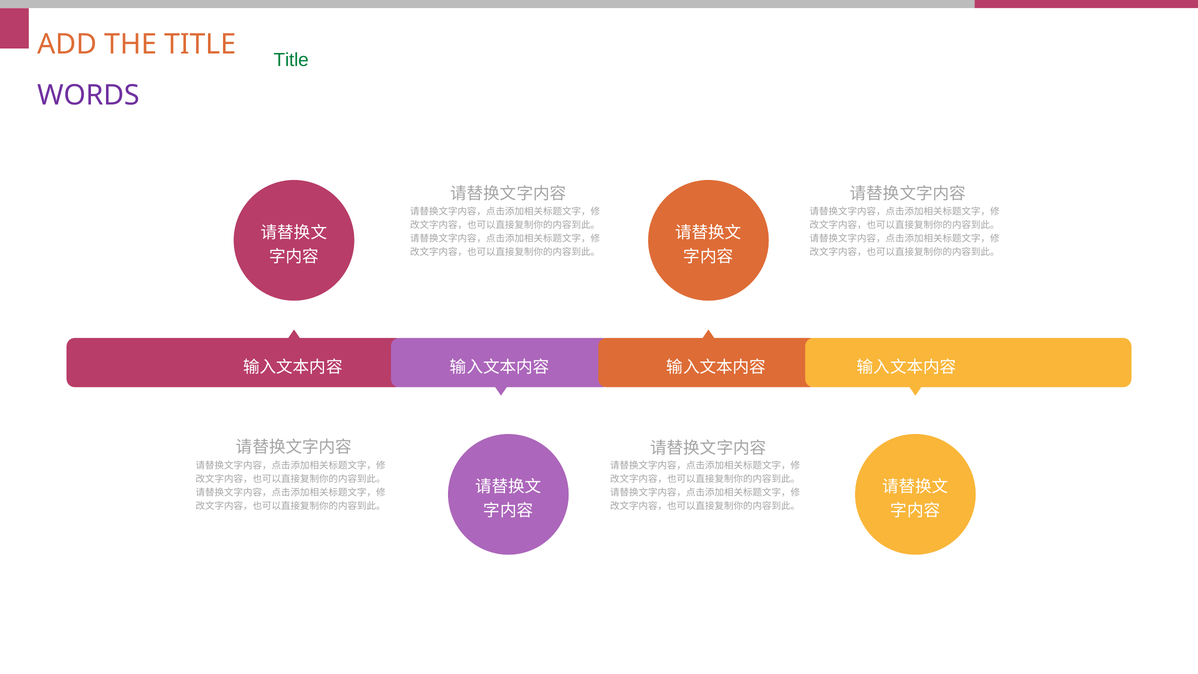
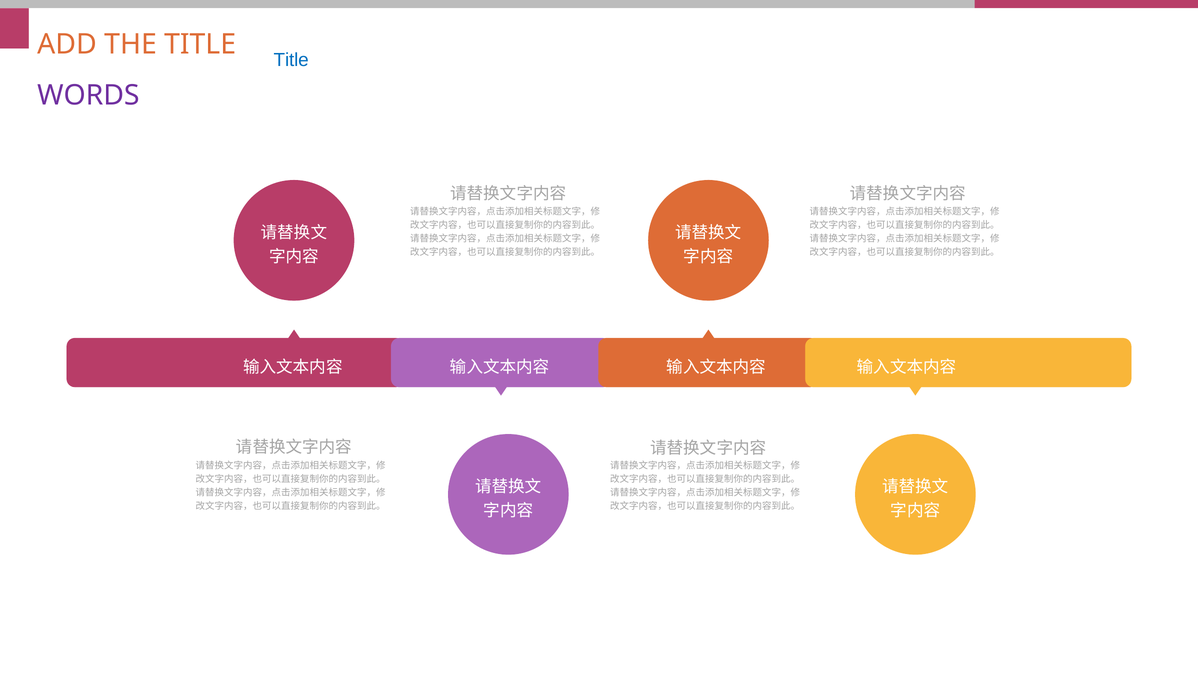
Title at (291, 60) colour: green -> blue
